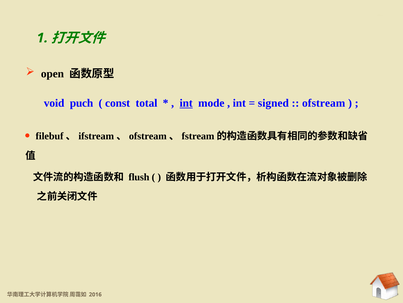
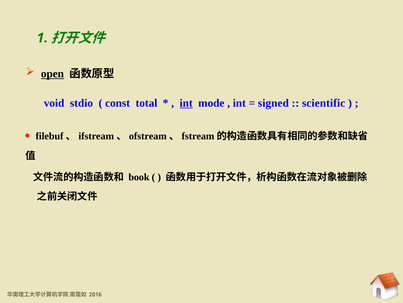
open underline: none -> present
puch: puch -> stdio
ofstream: ofstream -> scientific
flush: flush -> book
